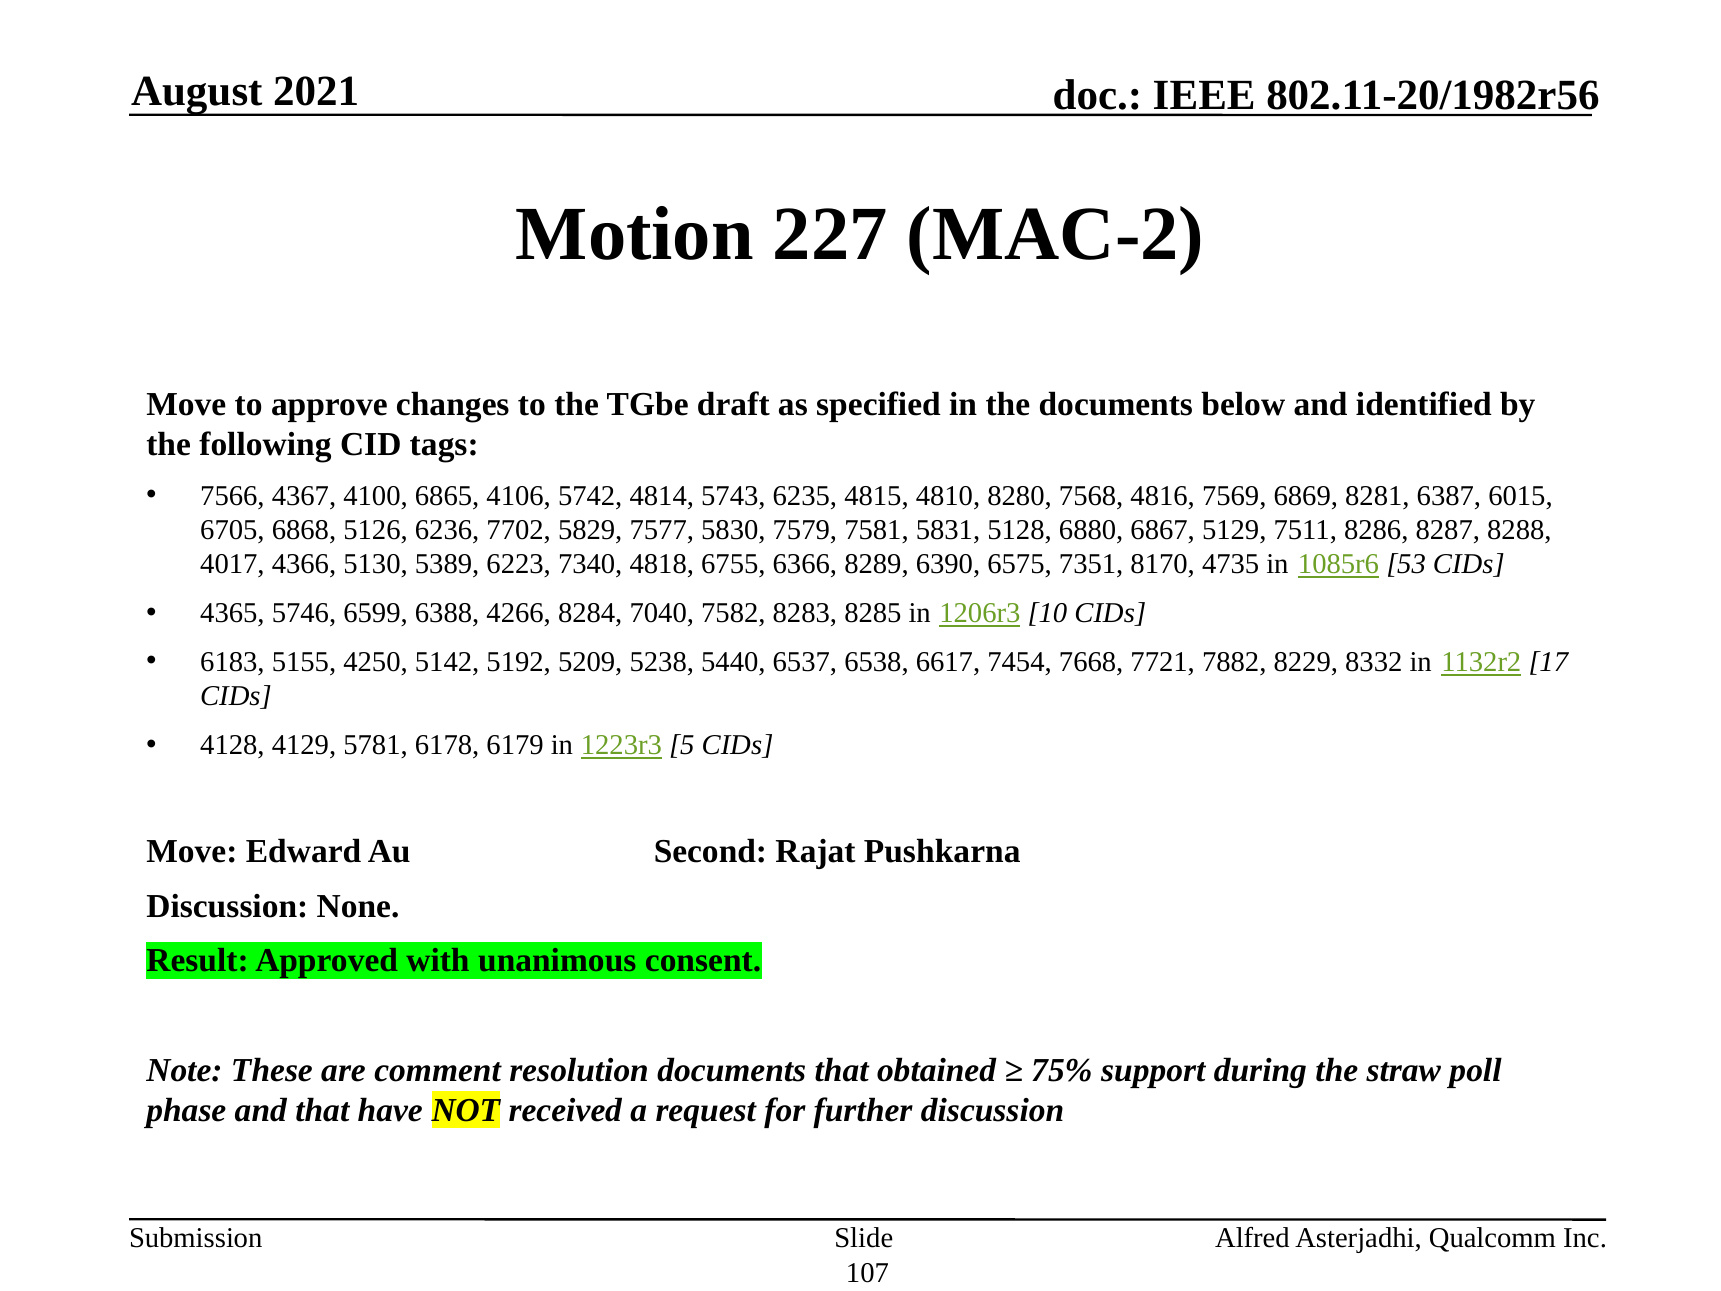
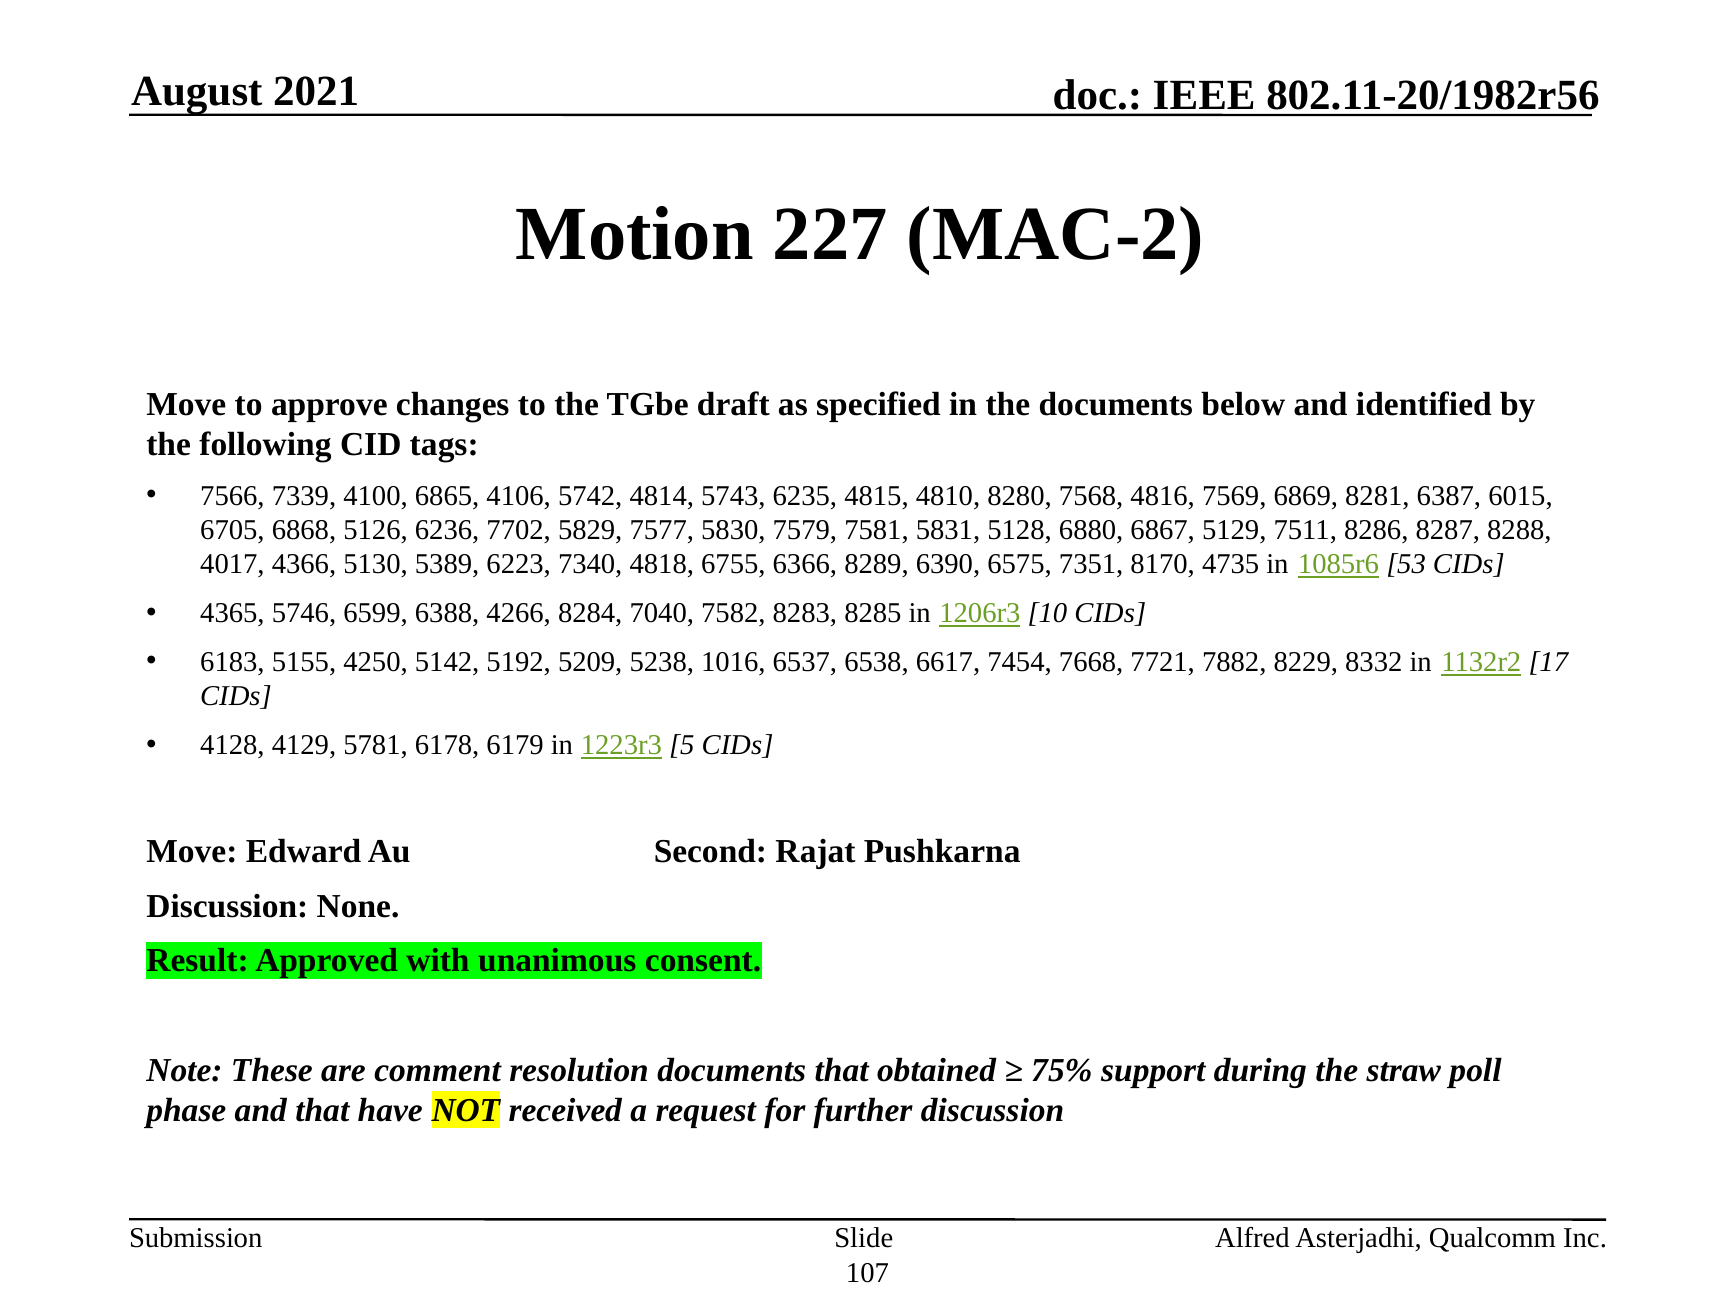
4367: 4367 -> 7339
5440: 5440 -> 1016
